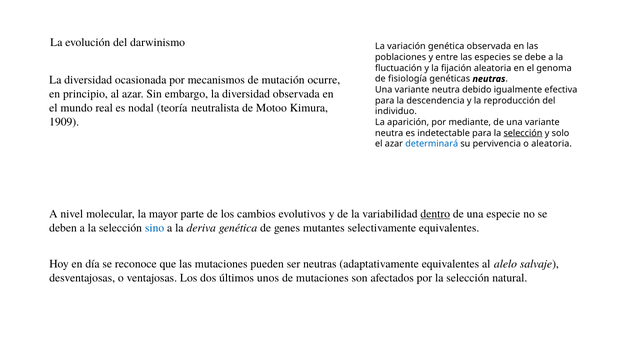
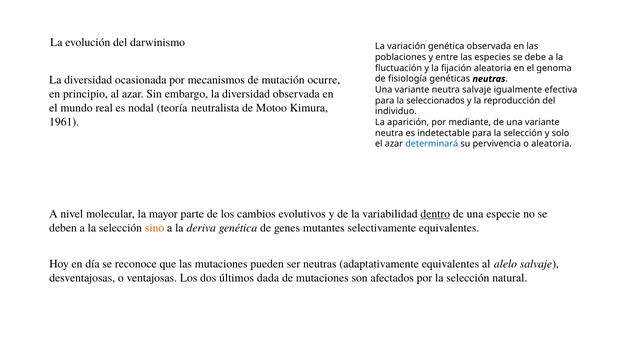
neutra debido: debido -> salvaje
descendencia: descendencia -> seleccionados
1909: 1909 -> 1961
selección at (523, 133) underline: present -> none
sino colour: blue -> orange
unos: unos -> dada
